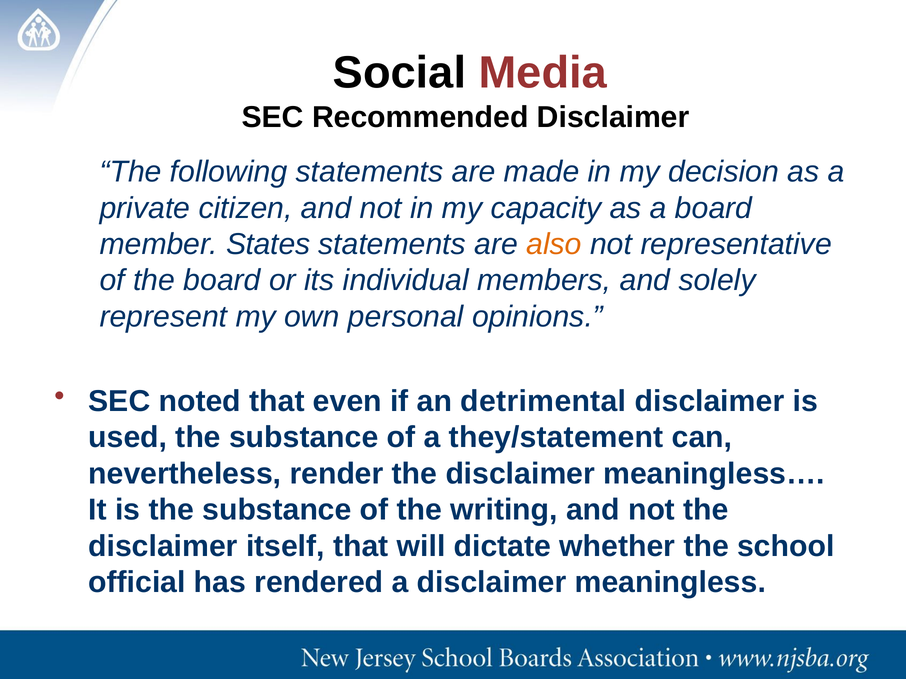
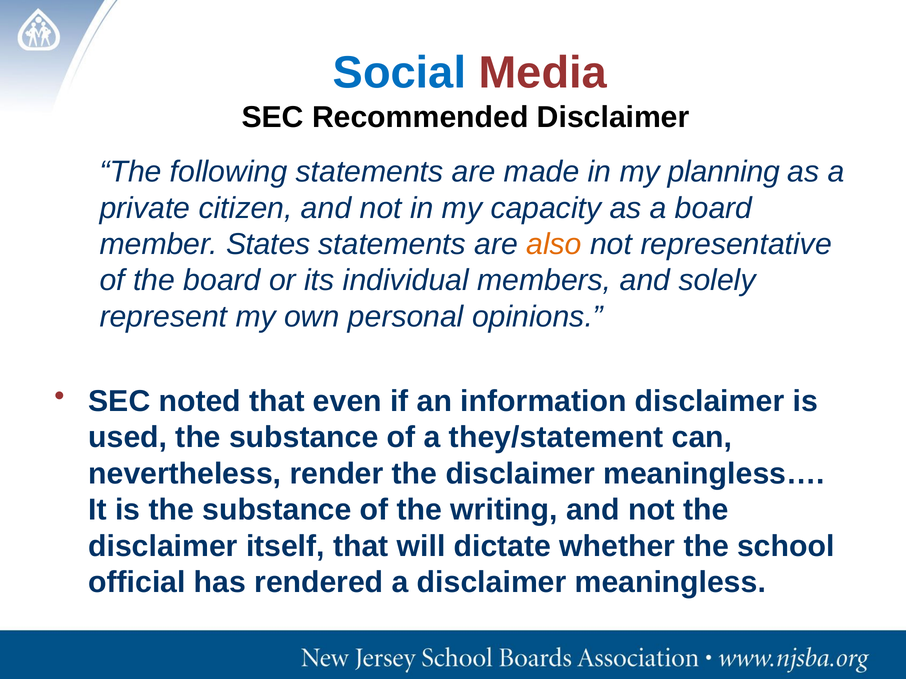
Social colour: black -> blue
decision: decision -> planning
detrimental: detrimental -> information
